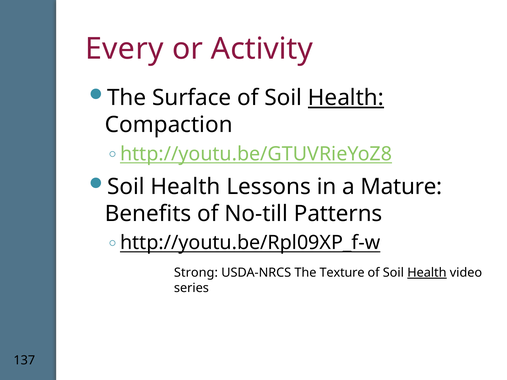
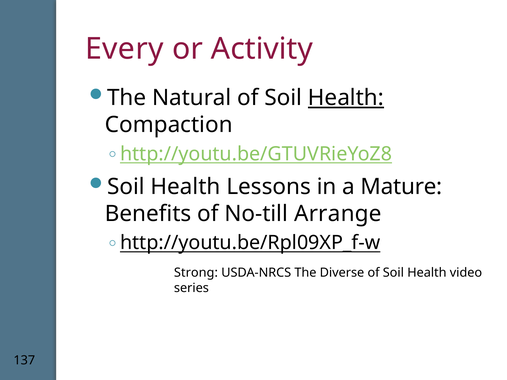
Surface: Surface -> Natural
Patterns: Patterns -> Arrange
Texture: Texture -> Diverse
Health at (427, 273) underline: present -> none
